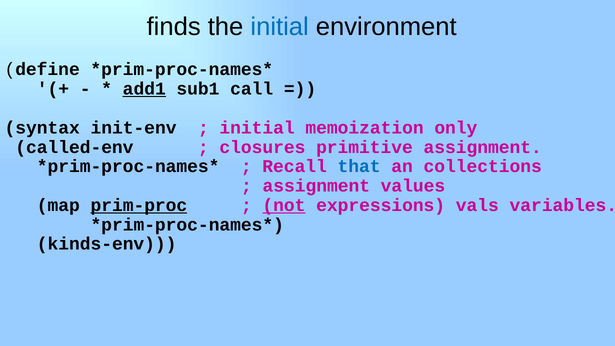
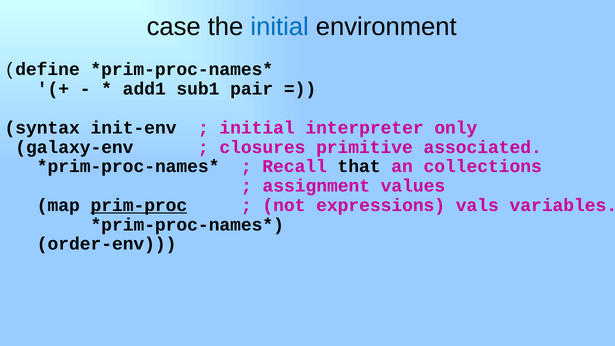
finds: finds -> case
add1 underline: present -> none
call: call -> pair
memoization: memoization -> interpreter
called-env: called-env -> galaxy-env
primitive assignment: assignment -> associated
that colour: blue -> black
not underline: present -> none
kinds-env: kinds-env -> order-env
